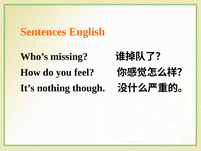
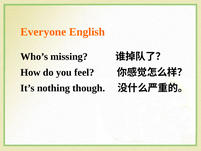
Sentences: Sentences -> Everyone
